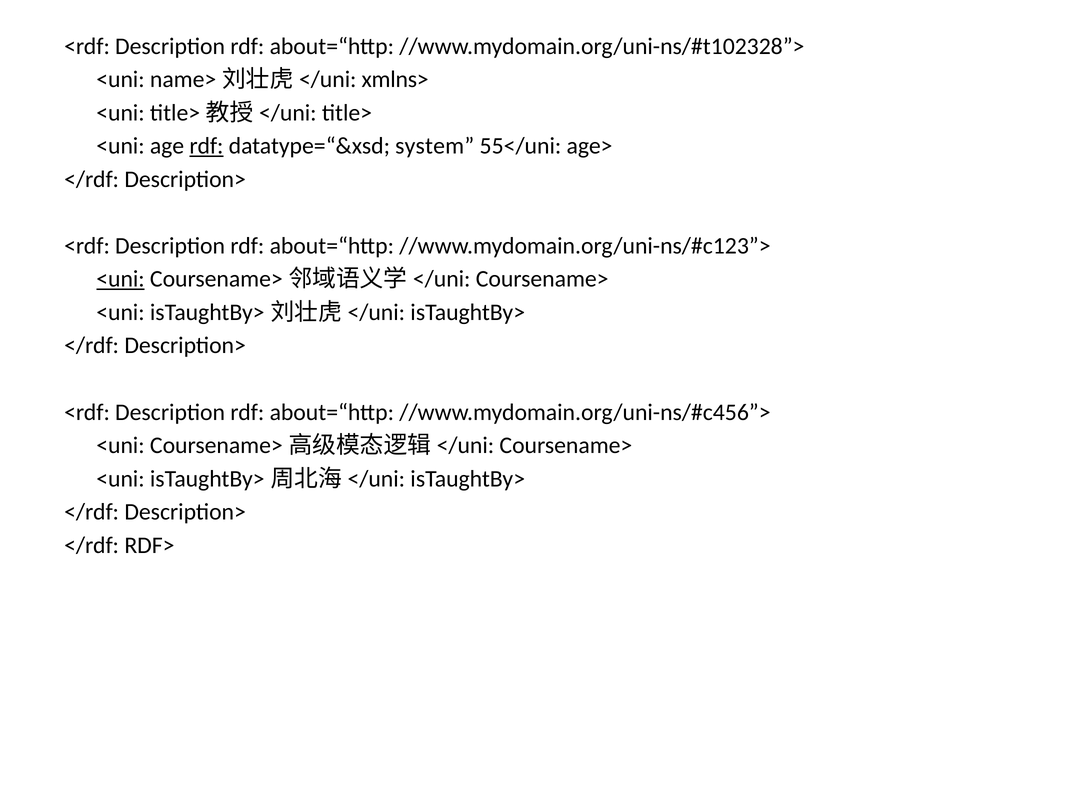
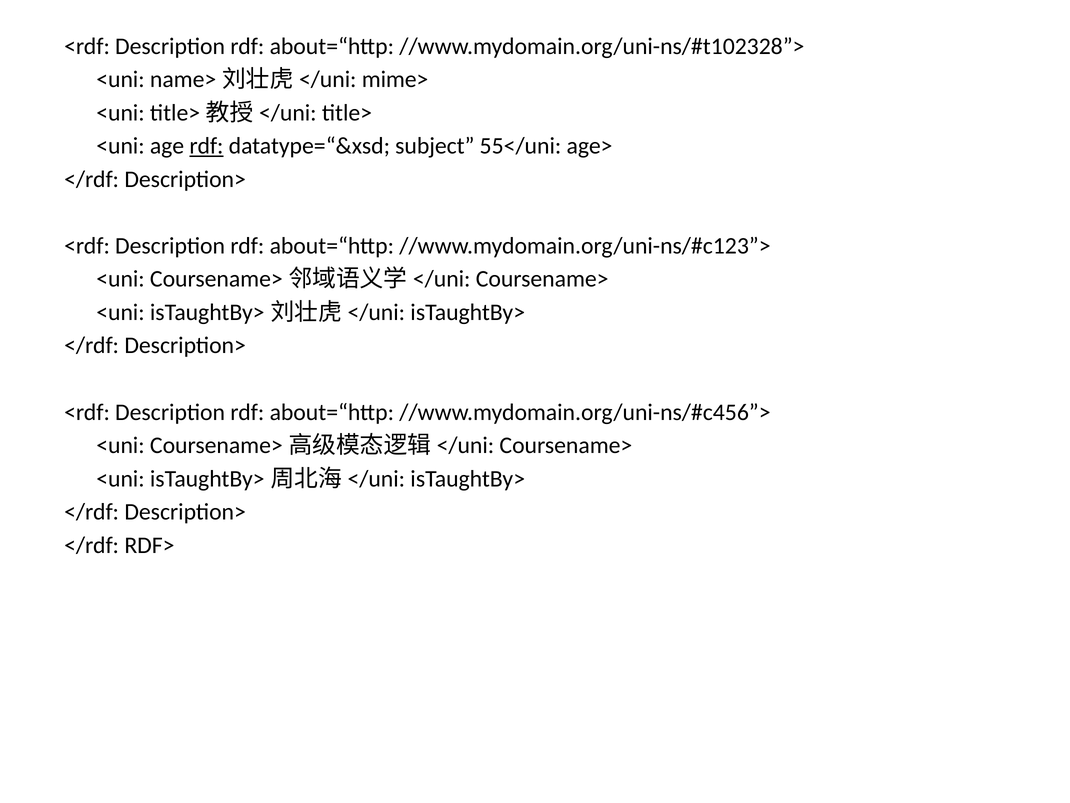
xmlns>: xmlns> -> mime>
system: system -> subject
<uni at (120, 279) underline: present -> none
